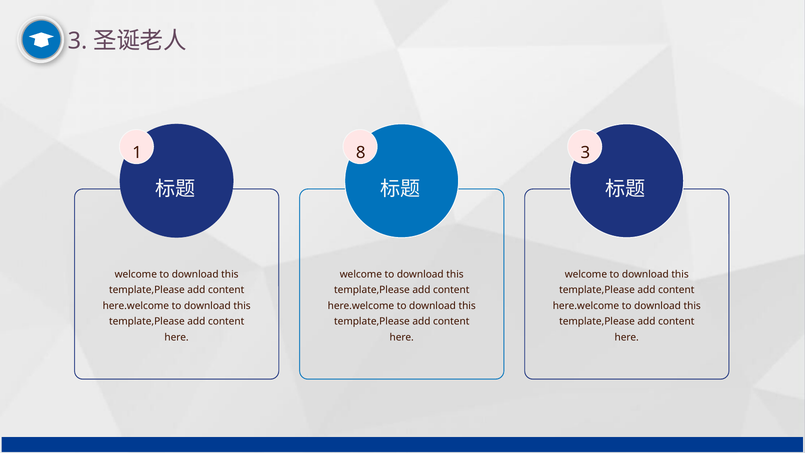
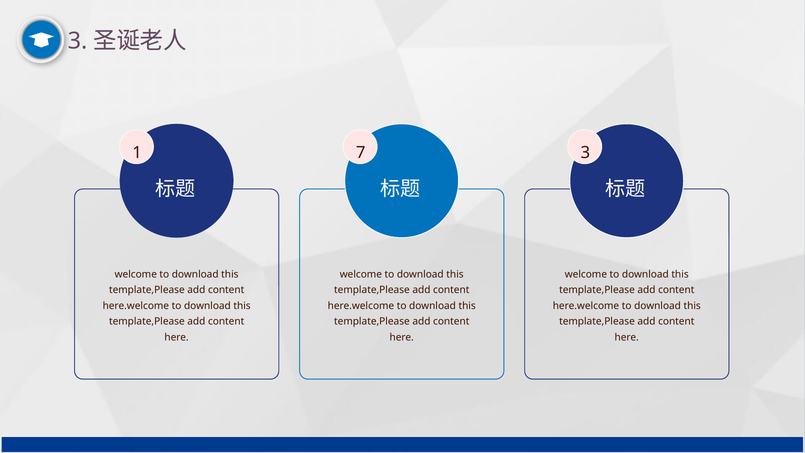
8: 8 -> 7
